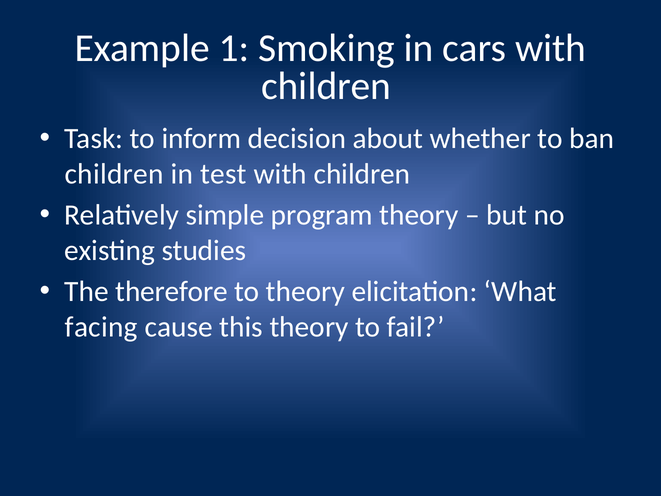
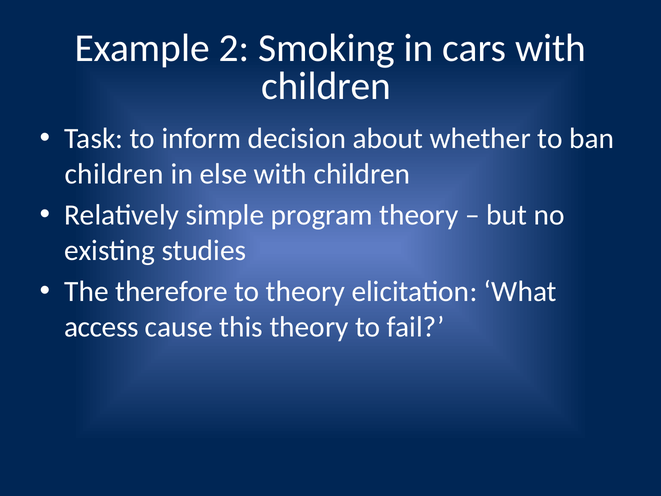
1: 1 -> 2
test: test -> else
facing: facing -> access
